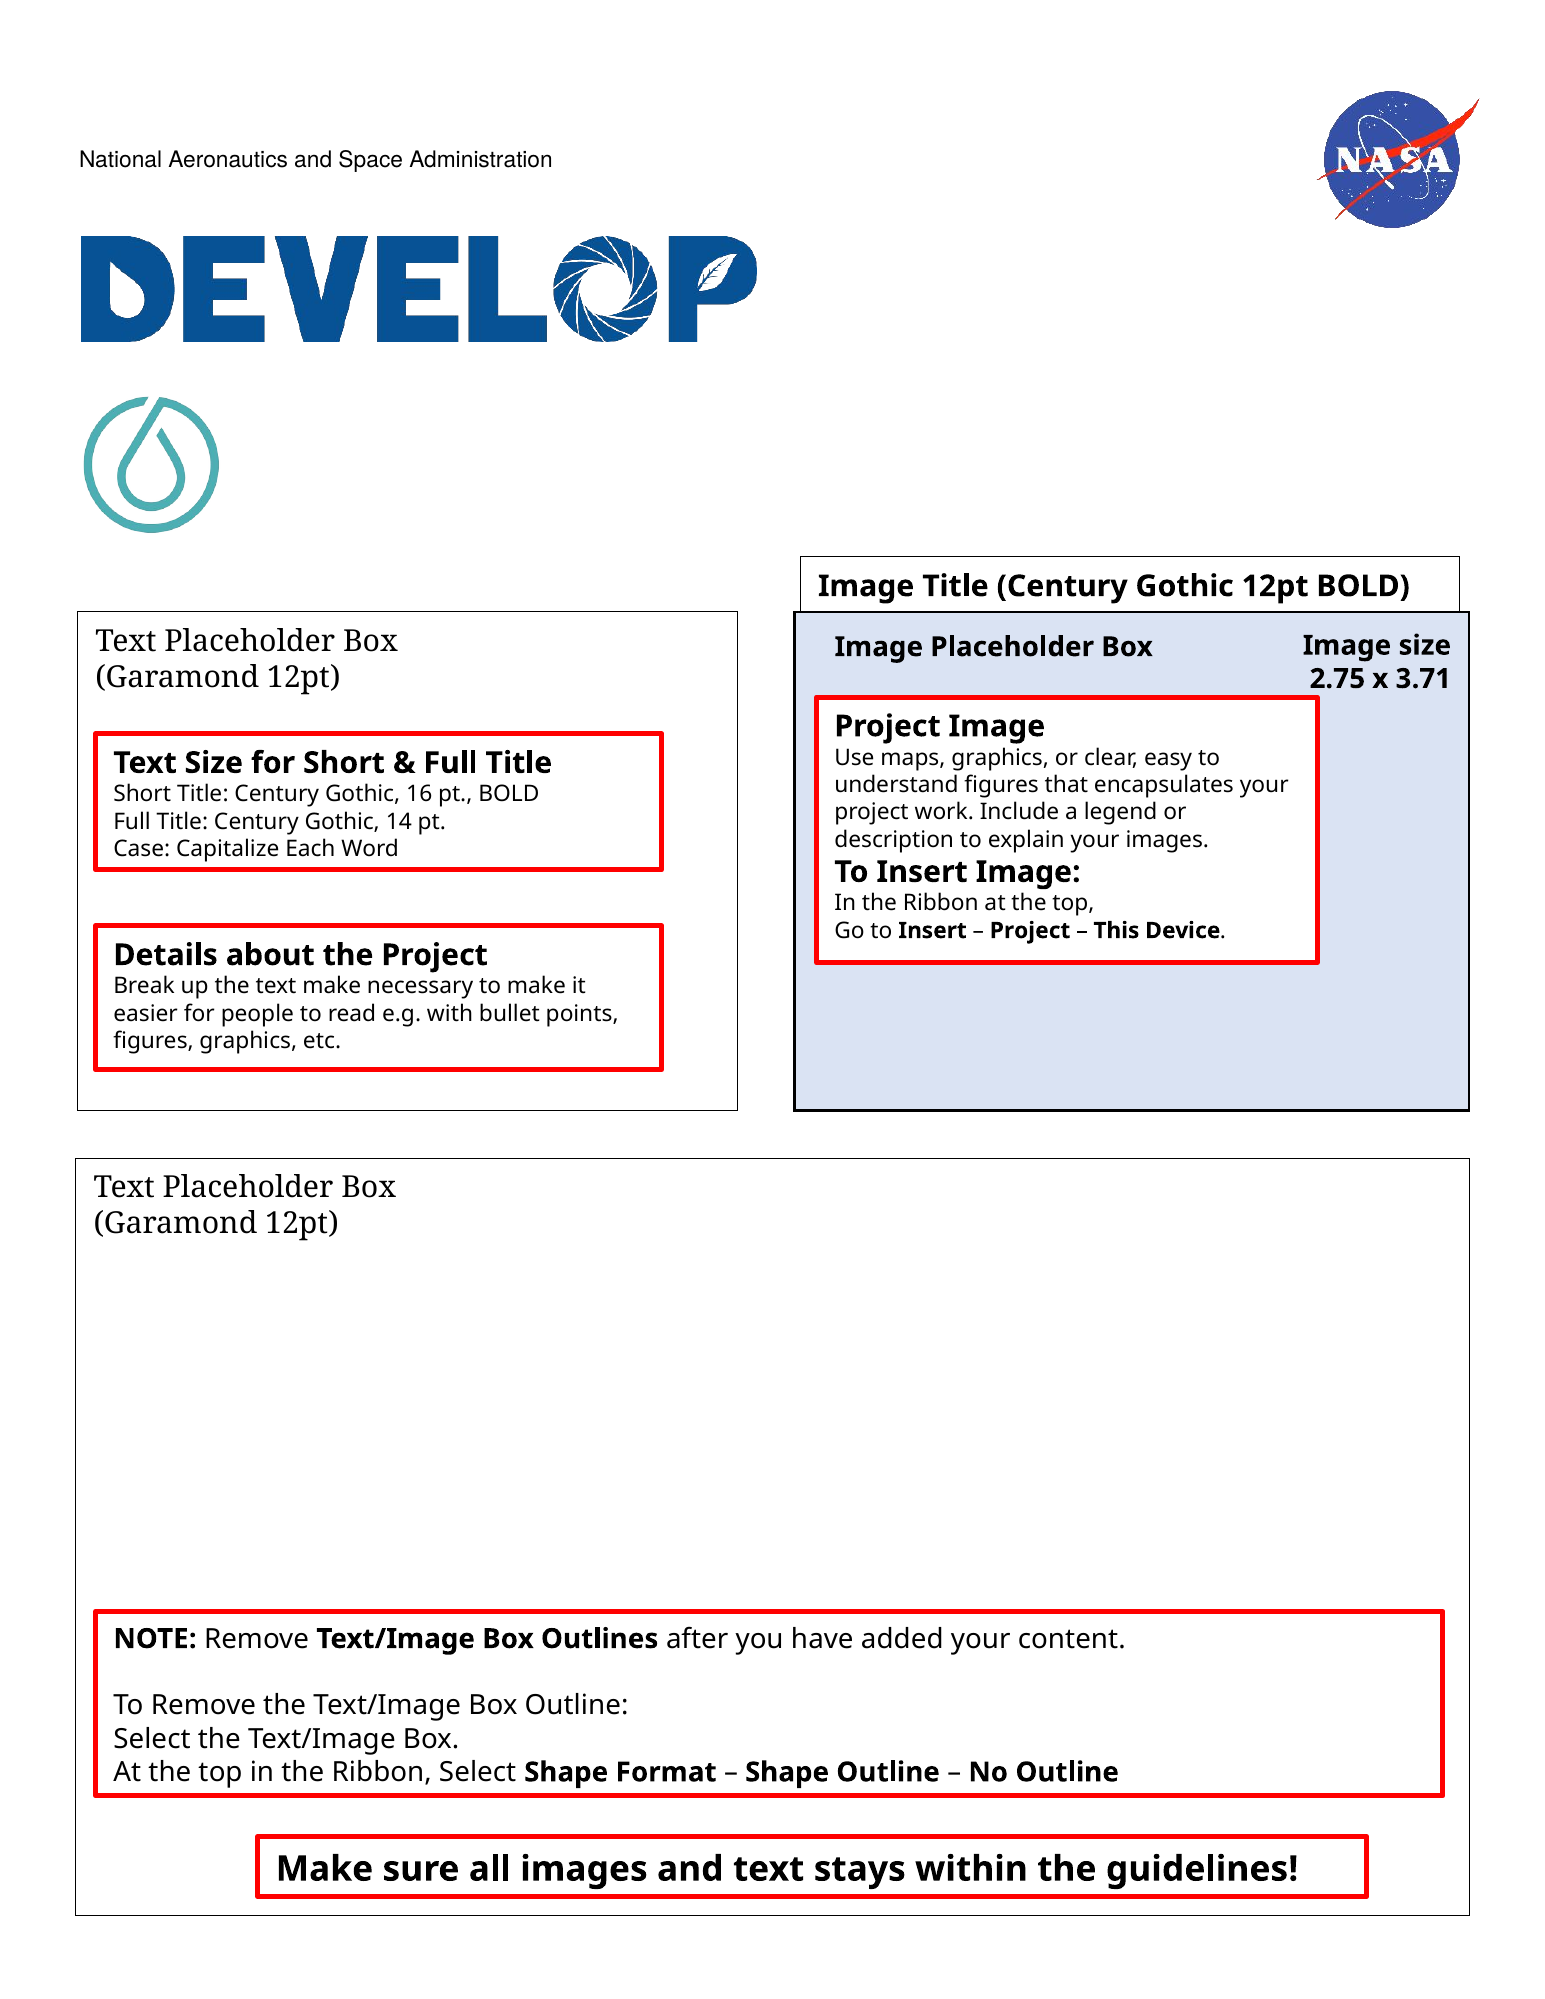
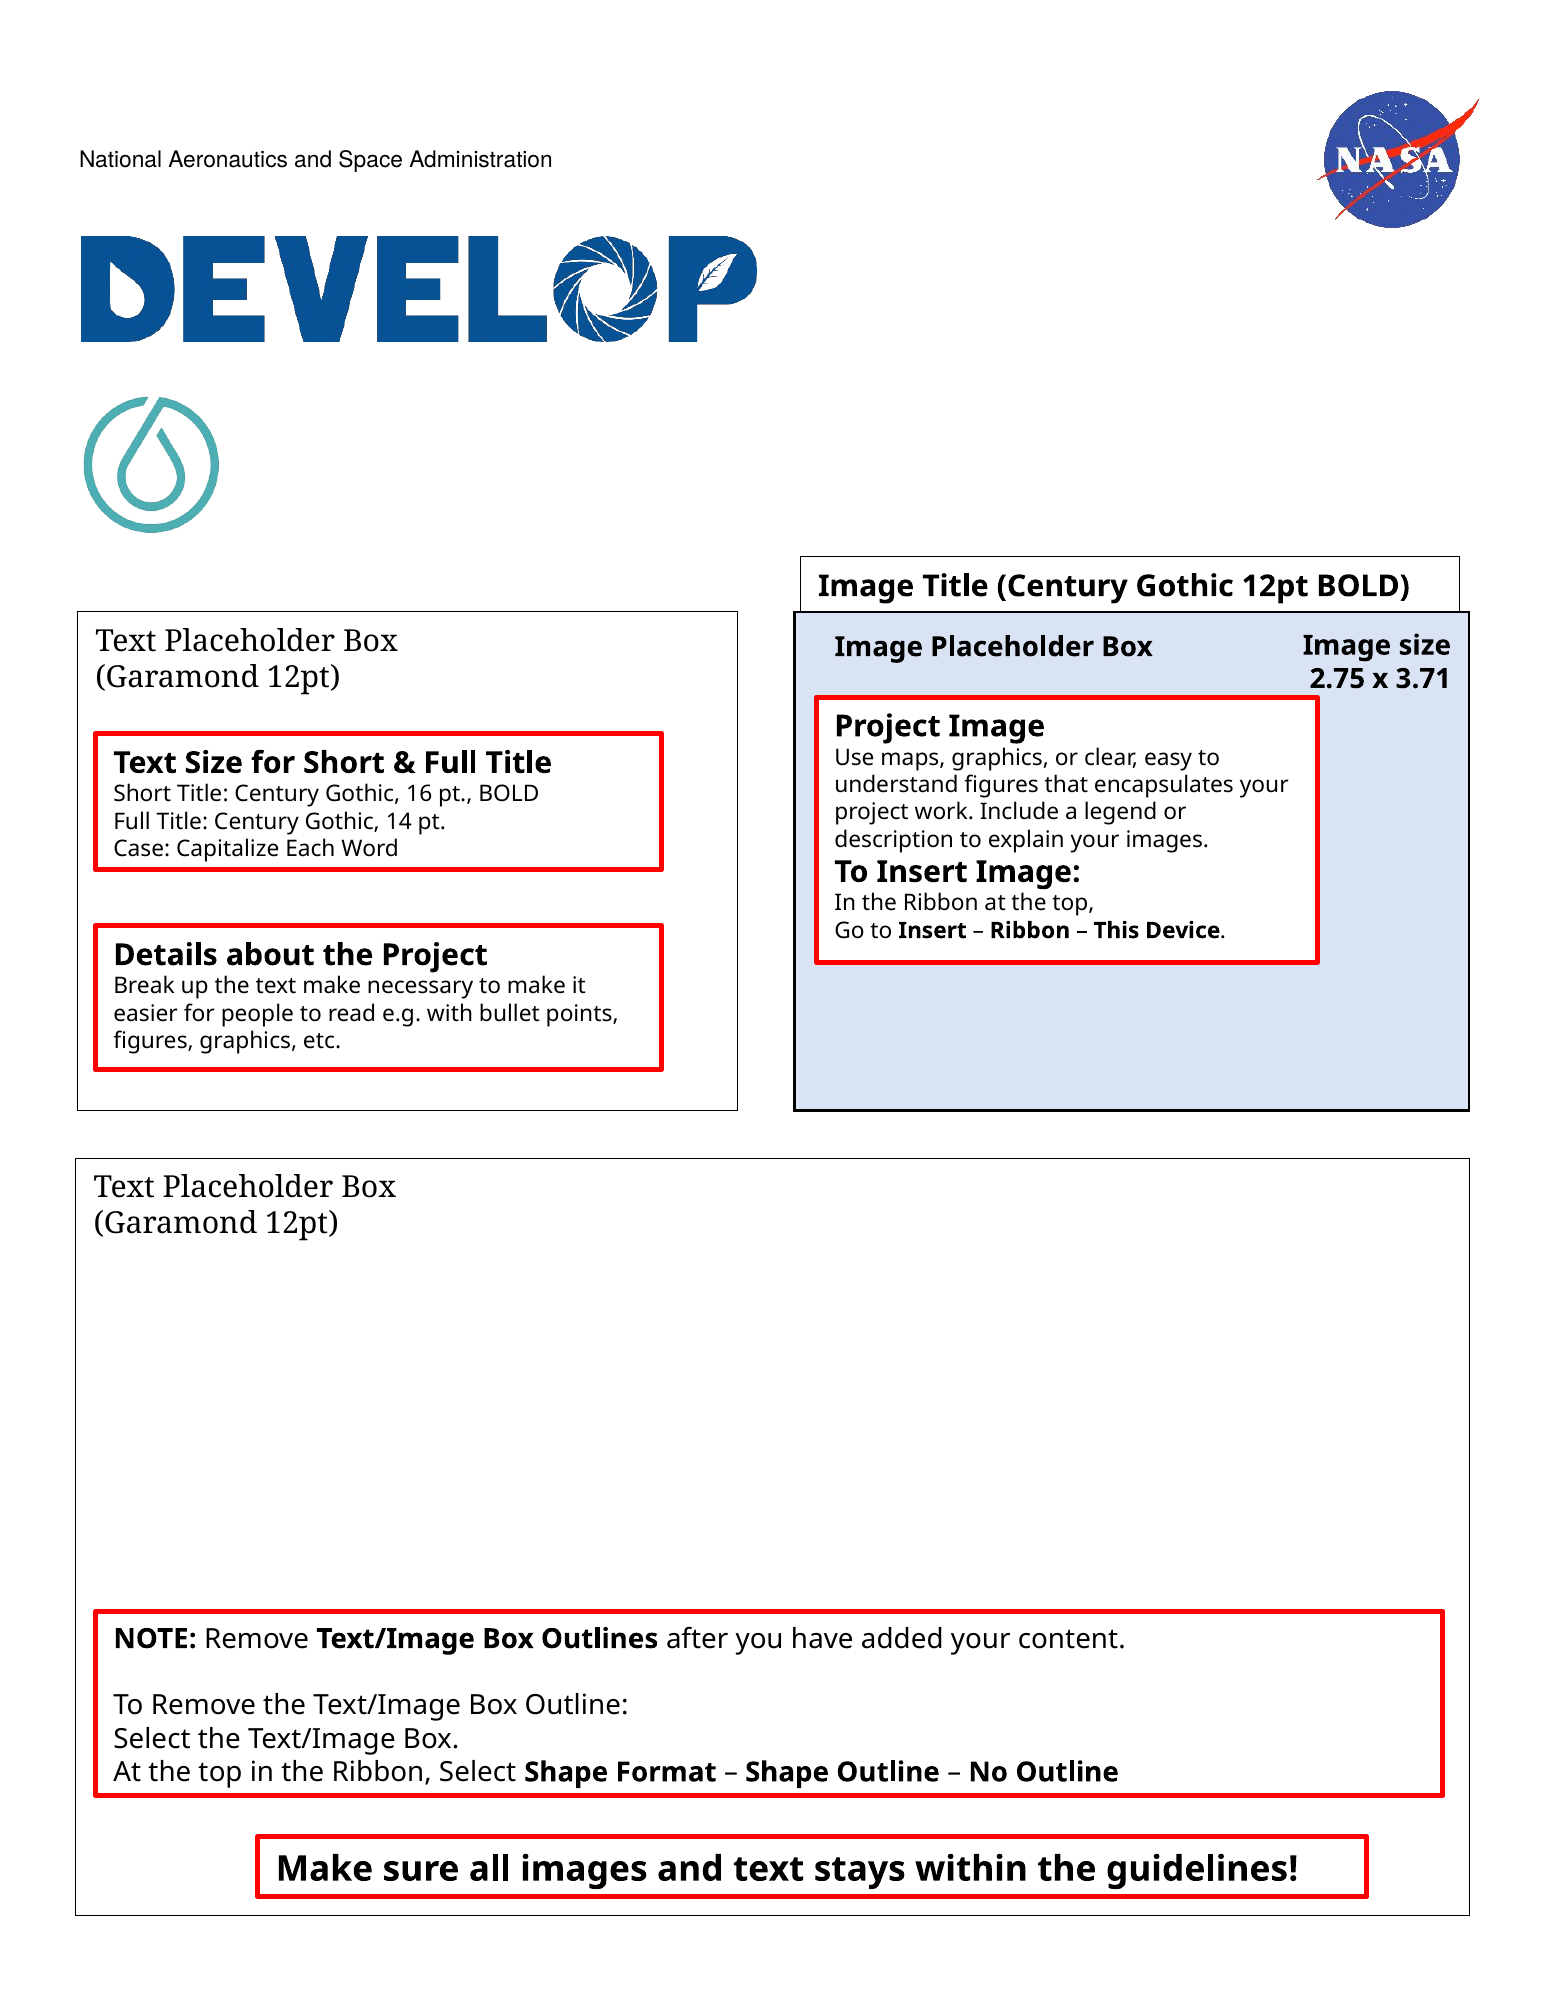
Project at (1030, 931): Project -> Ribbon
